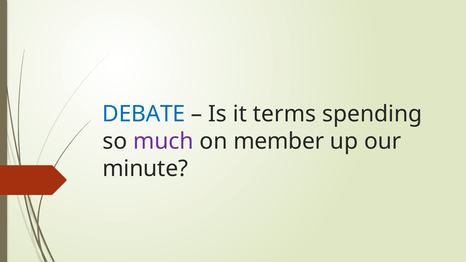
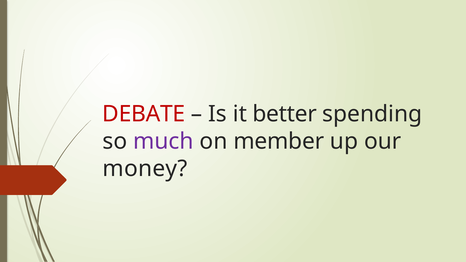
DEBATE colour: blue -> red
terms: terms -> better
minute: minute -> money
